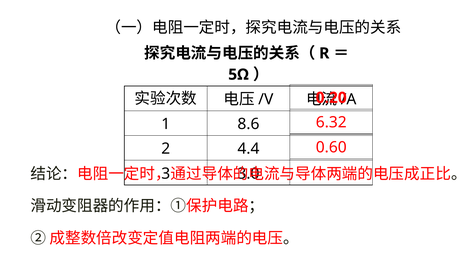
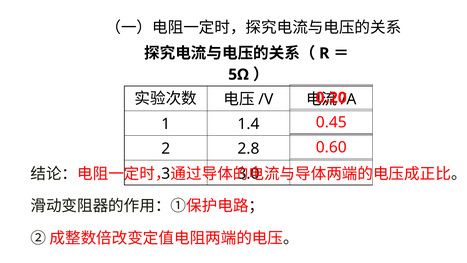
6.32: 6.32 -> 0.45
8.6: 8.6 -> 1.4
4.4: 4.4 -> 2.8
